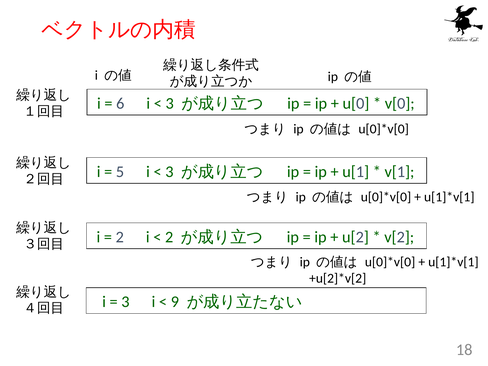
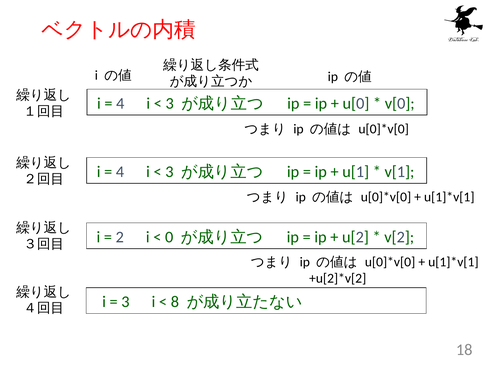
6 at (120, 103): 6 -> 4
5 at (120, 172): 5 -> 4
2 at (169, 237): 2 -> 0
9: 9 -> 8
